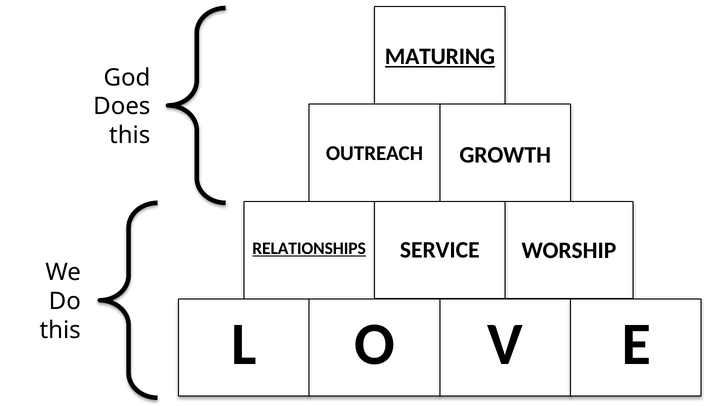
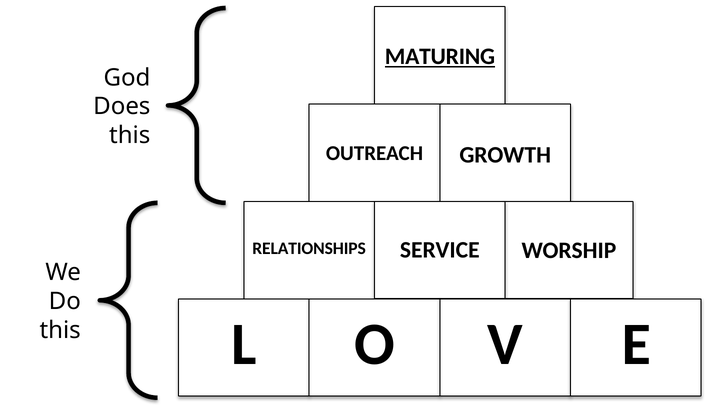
RELATIONSHIPS underline: present -> none
